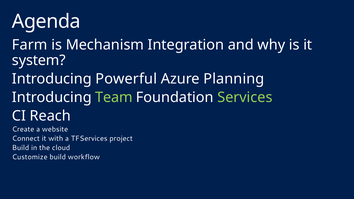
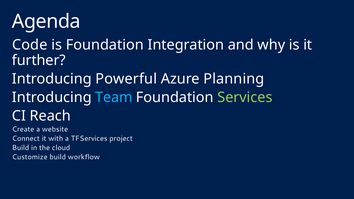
Farm: Farm -> Code
is Mechanism: Mechanism -> Foundation
system: system -> further
Team colour: light green -> light blue
